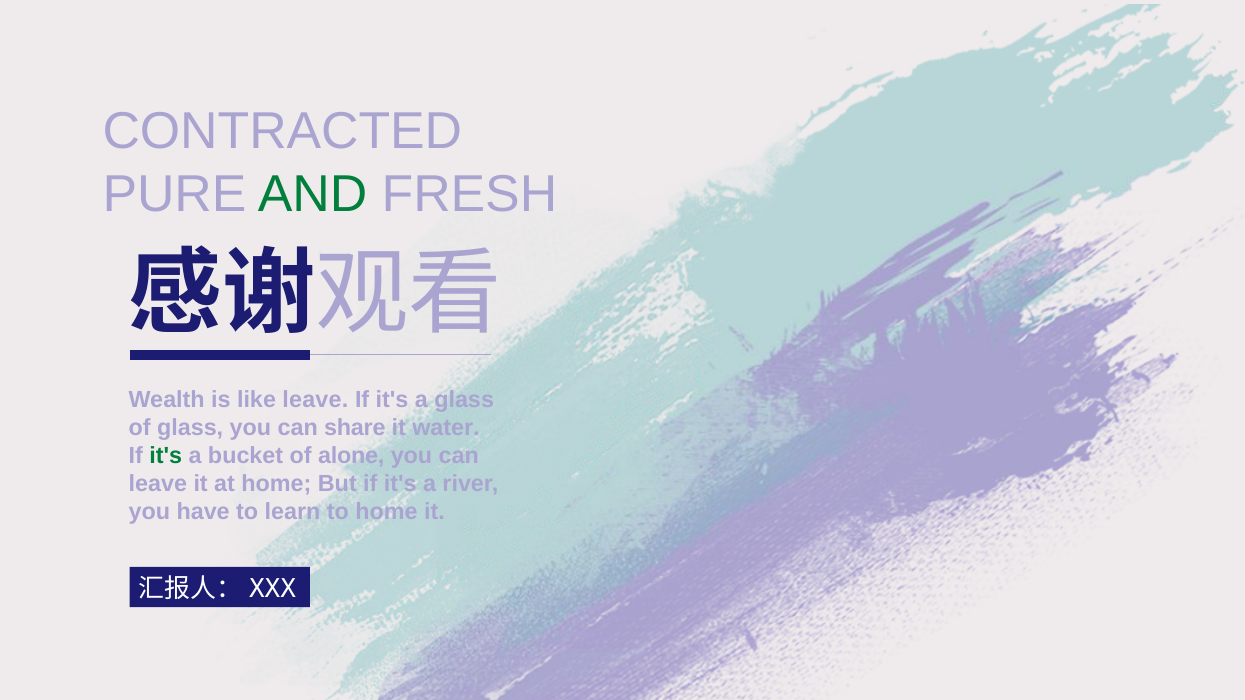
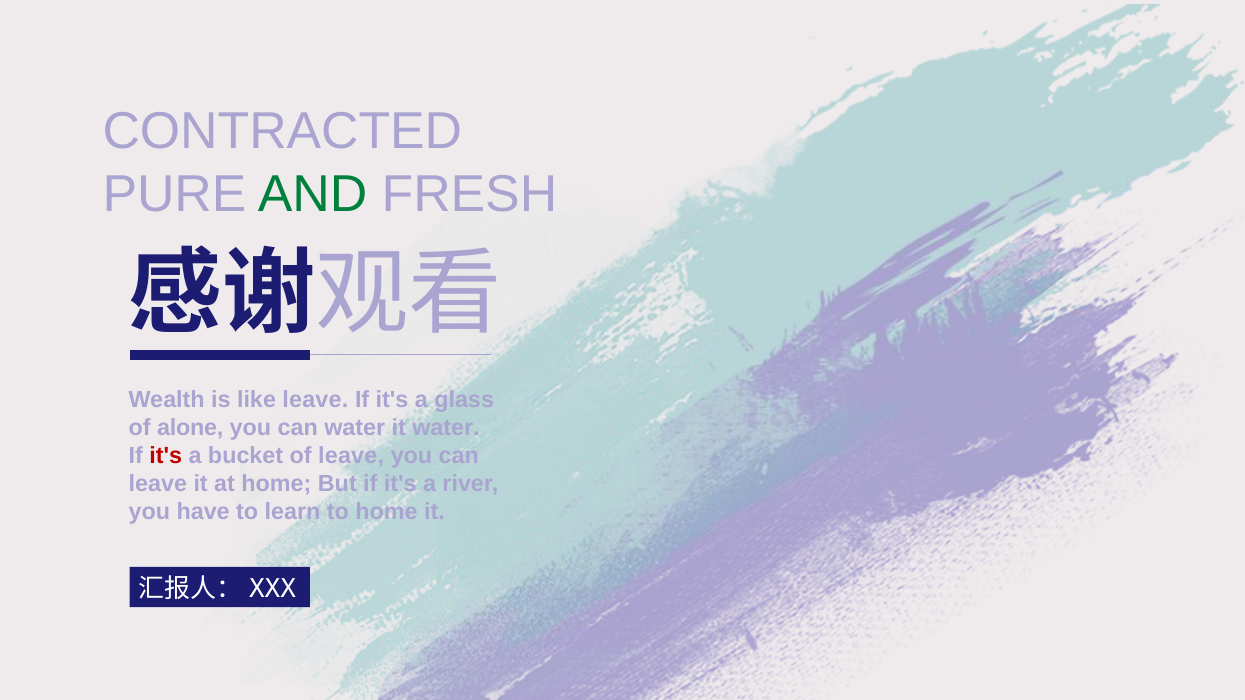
of glass: glass -> alone
can share: share -> water
it's at (166, 456) colour: green -> red
of alone: alone -> leave
